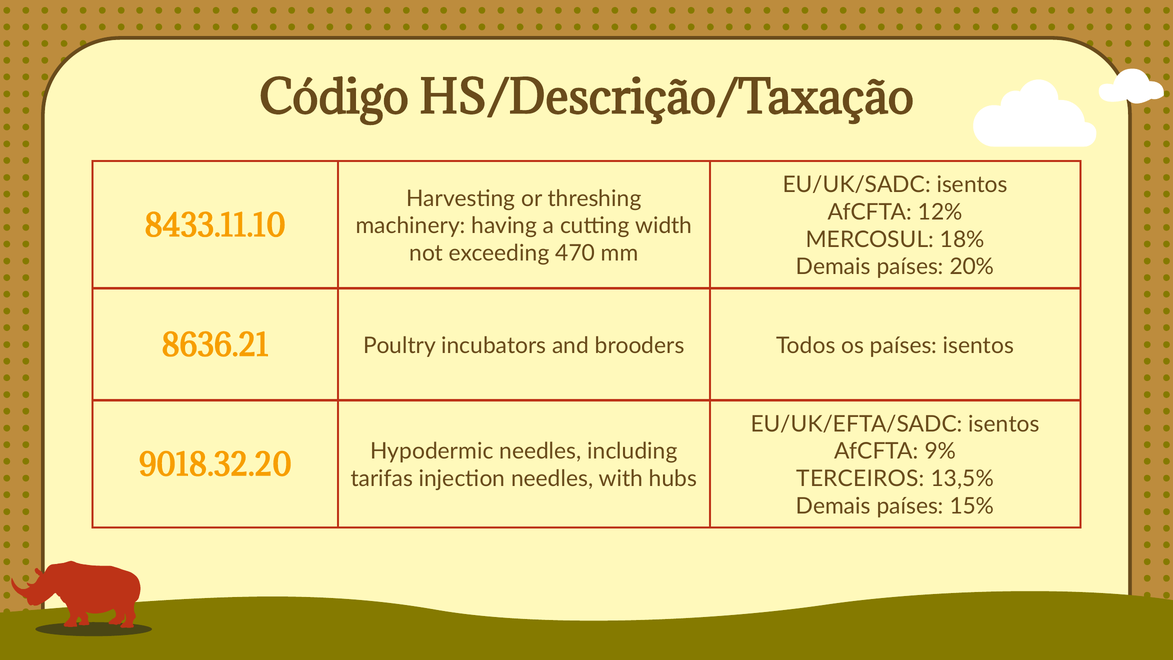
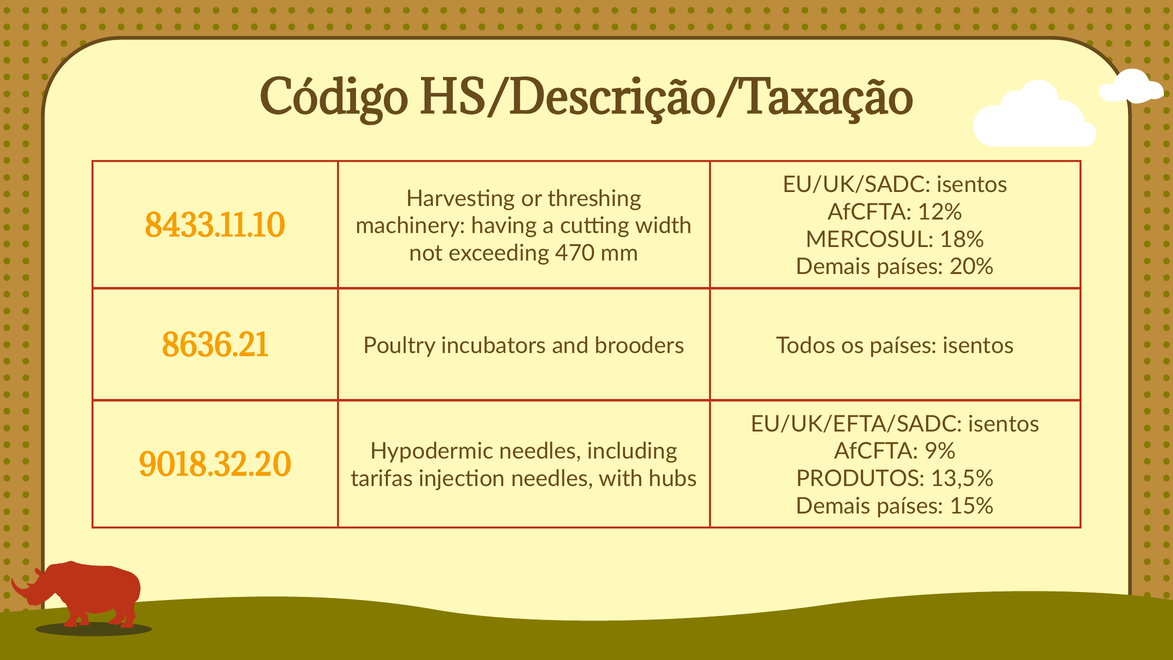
TERCEIROS: TERCEIROS -> PRODUTOS
